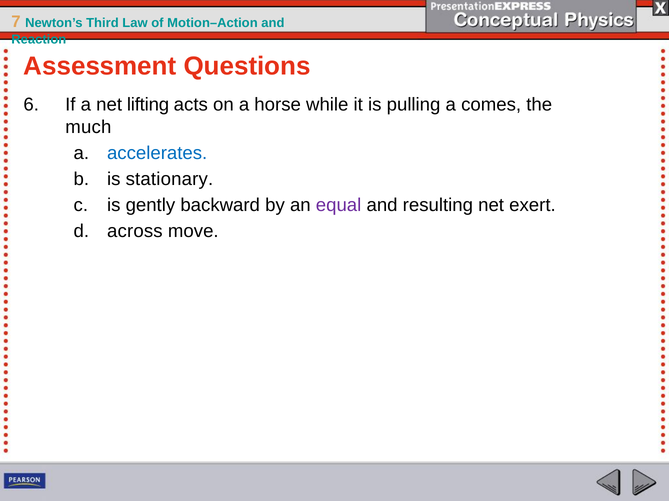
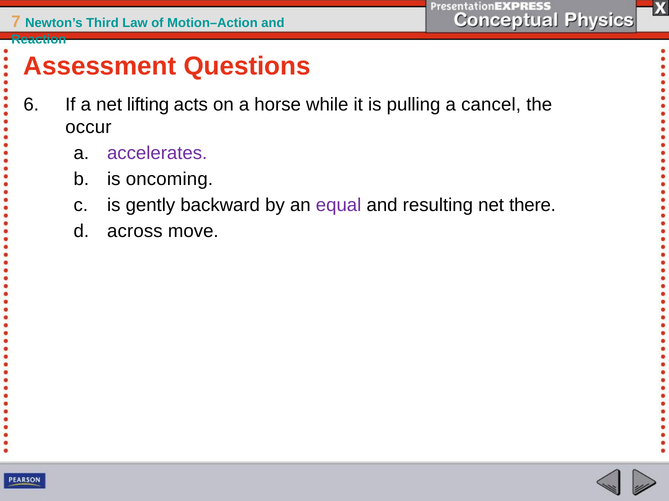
comes: comes -> cancel
much: much -> occur
accelerates colour: blue -> purple
stationary: stationary -> oncoming
exert: exert -> there
